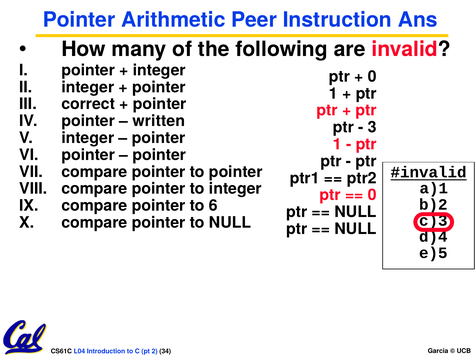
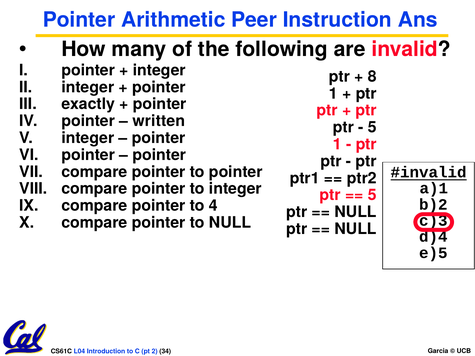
0 at (372, 77): 0 -> 8
correct: correct -> exactly
3 at (372, 127): 3 -> 5
0 at (372, 195): 0 -> 5
6: 6 -> 4
